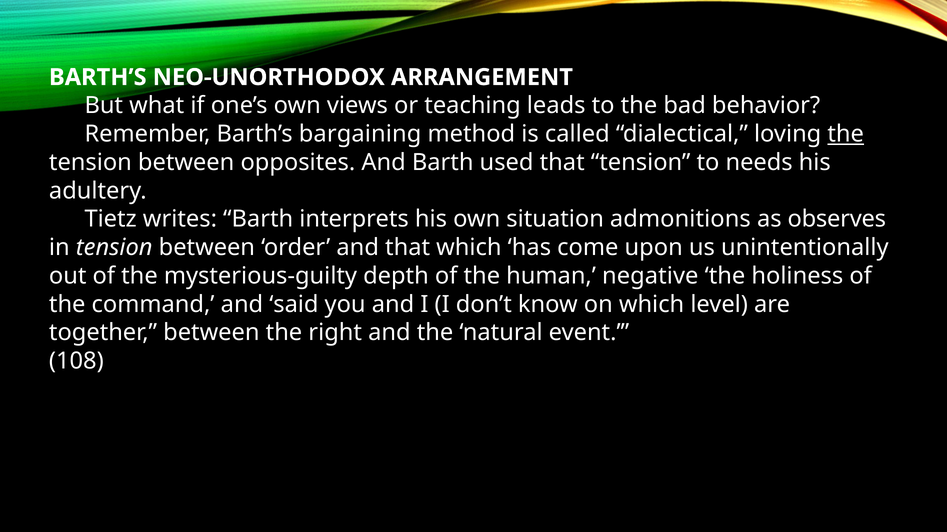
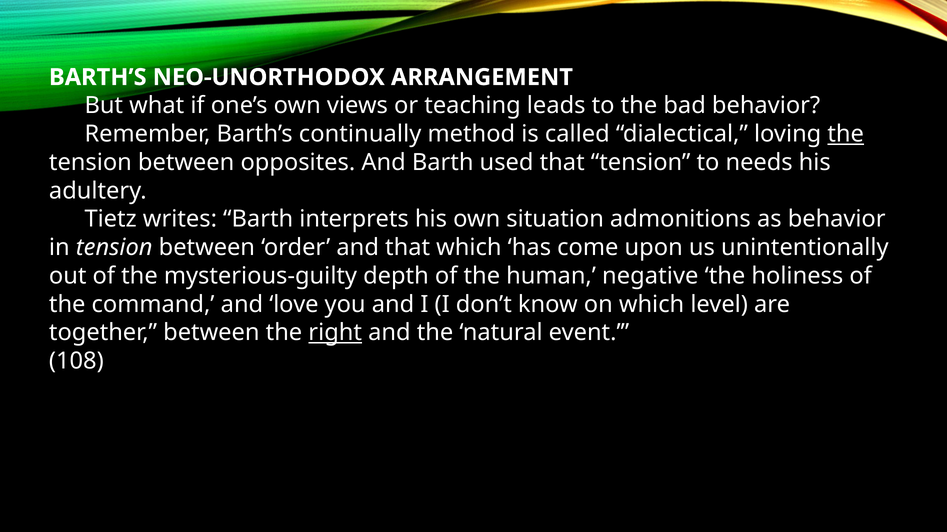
bargaining: bargaining -> continually
as observes: observes -> behavior
said: said -> love
right underline: none -> present
